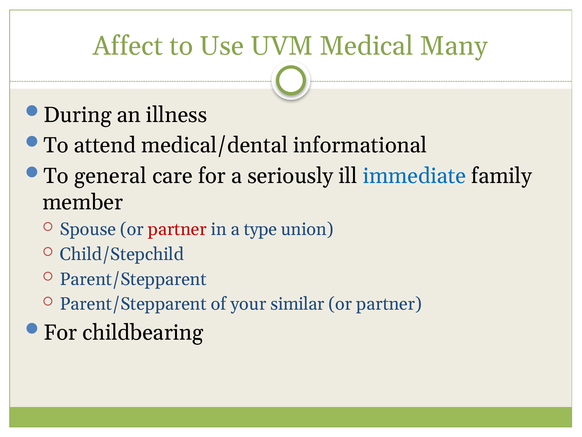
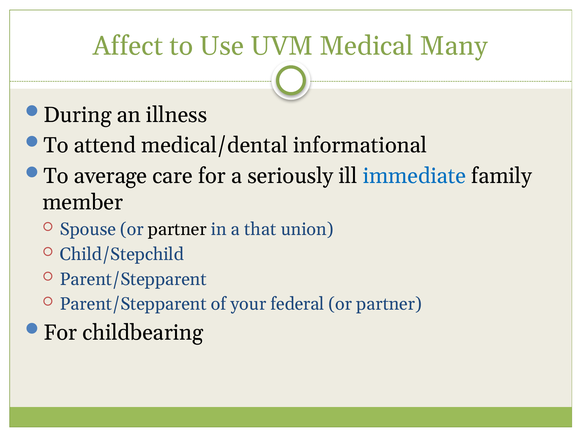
general: general -> average
partner at (177, 229) colour: red -> black
type: type -> that
similar: similar -> federal
